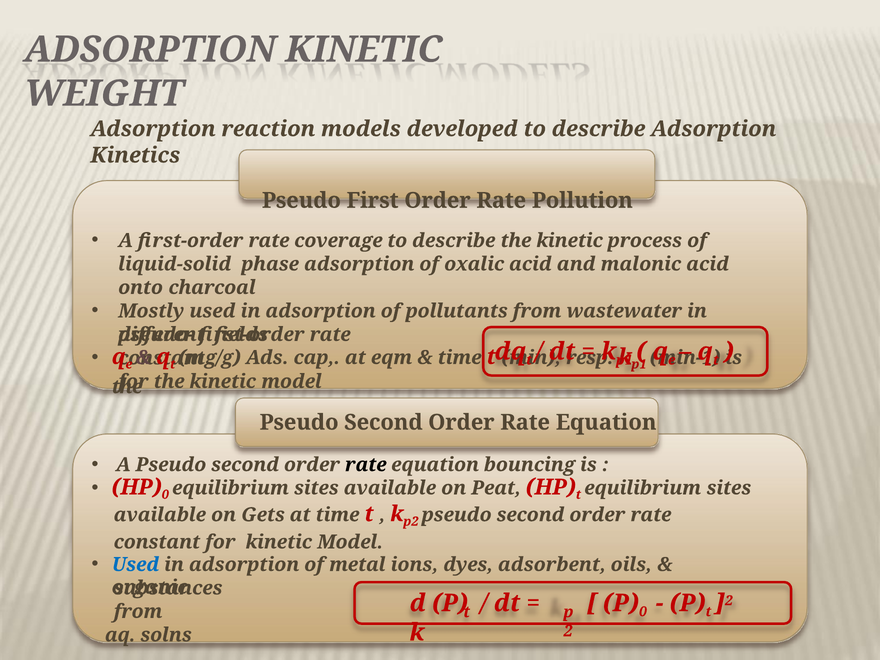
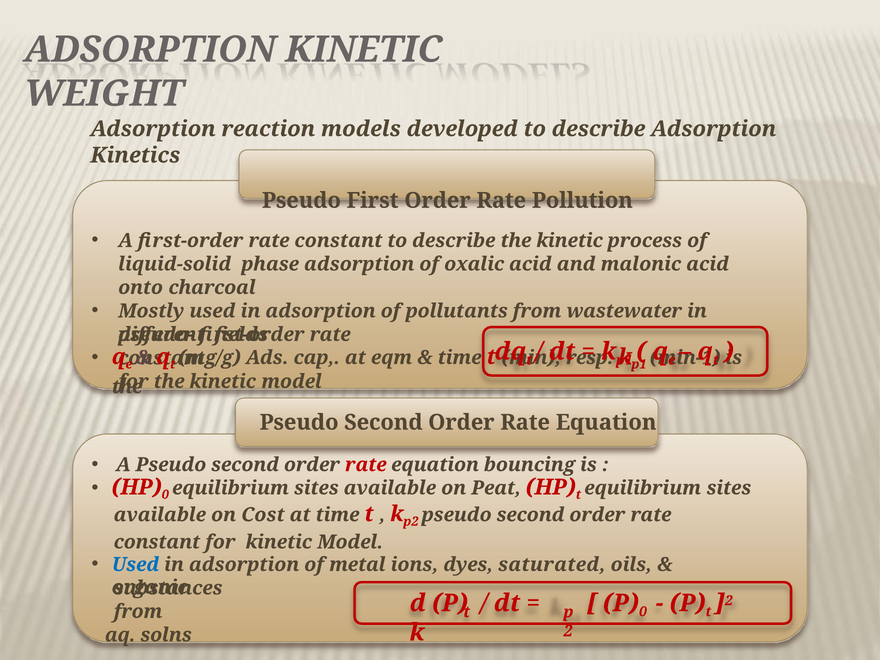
A first-order rate coverage: coverage -> constant
rate at (366, 465) colour: black -> red
Gets: Gets -> Cost
adsorbent: adsorbent -> saturated
